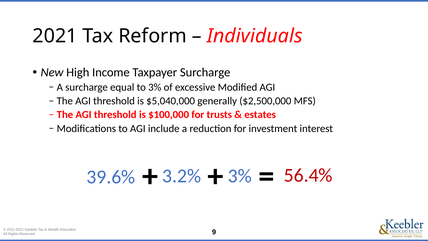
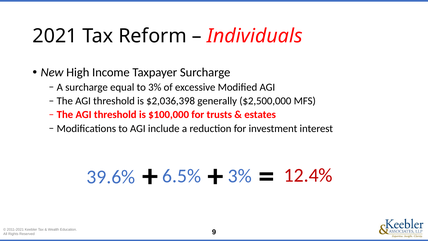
$5,040,000: $5,040,000 -> $2,036,398
56.4%: 56.4% -> 12.4%
3.2%: 3.2% -> 6.5%
